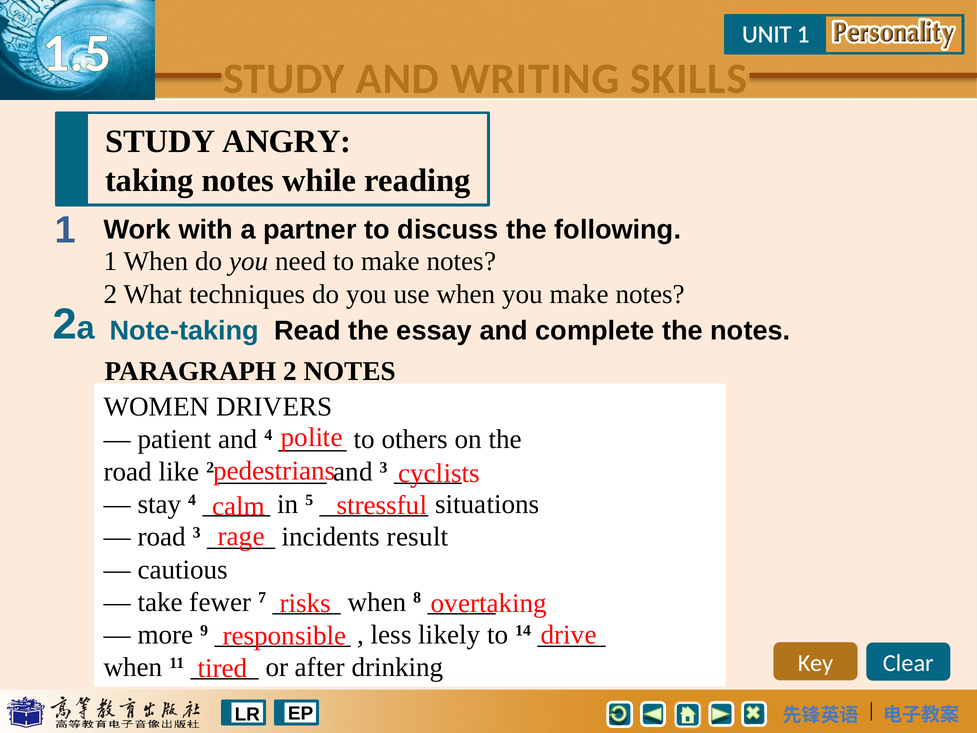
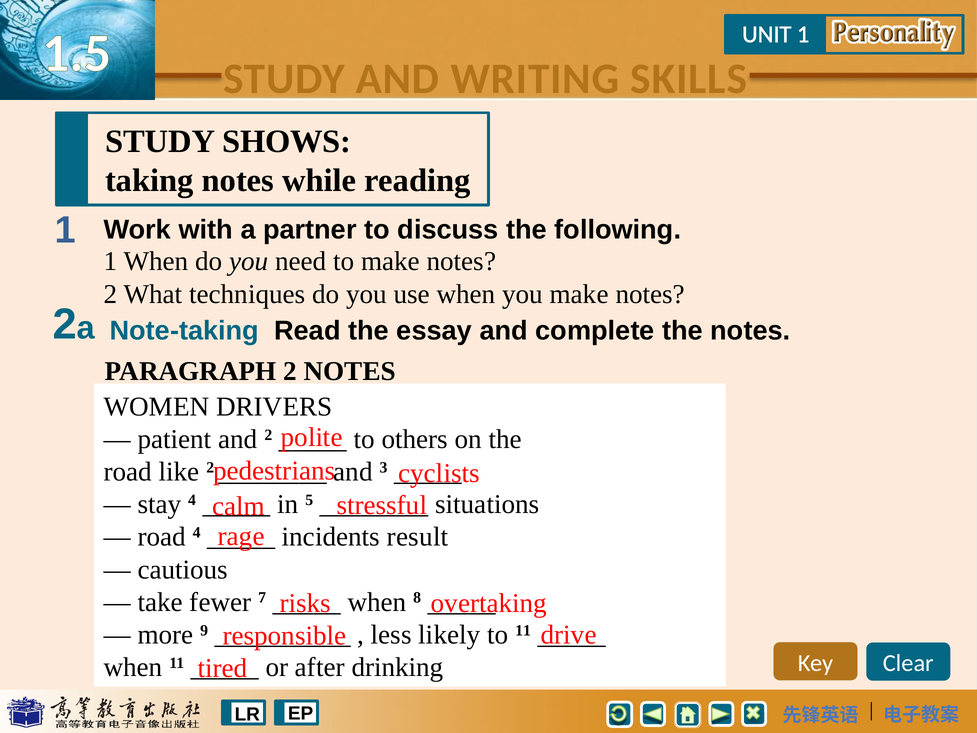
ANGRY: ANGRY -> SHOWS
and 4: 4 -> 2
road 3: 3 -> 4
to 14: 14 -> 11
